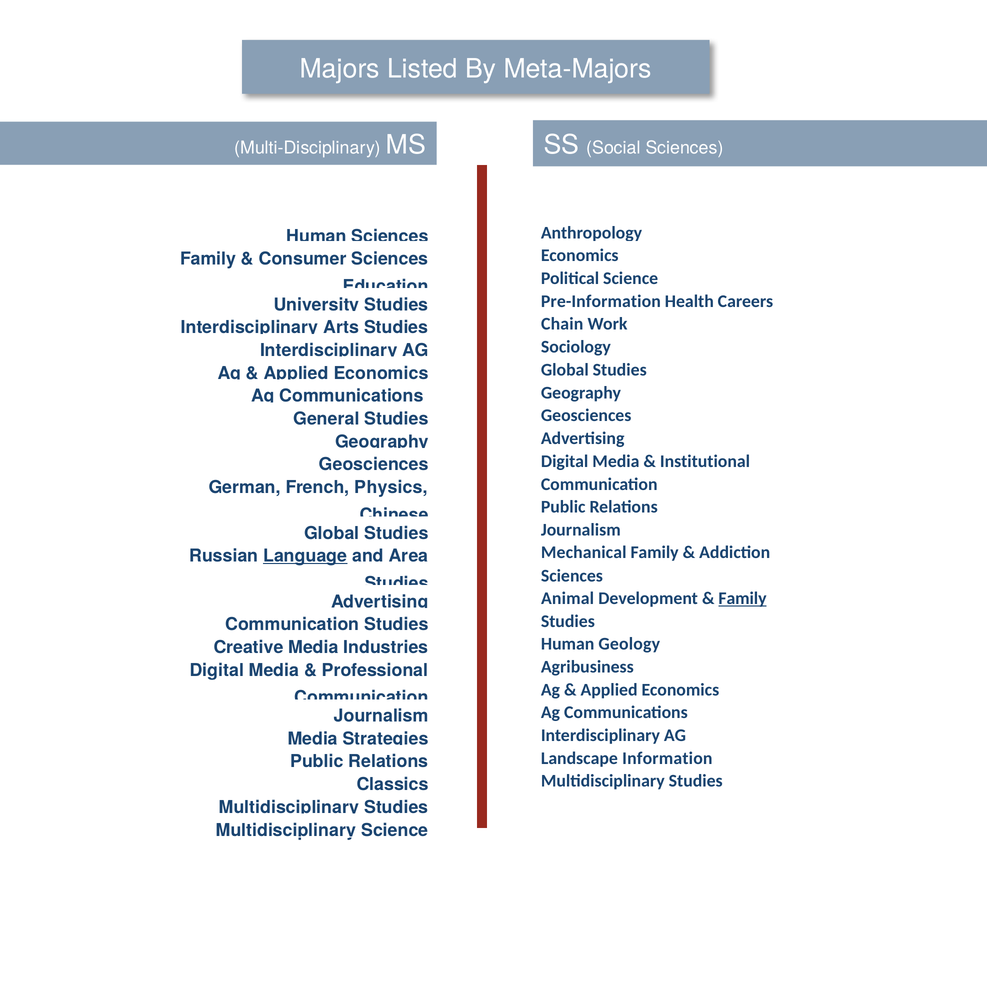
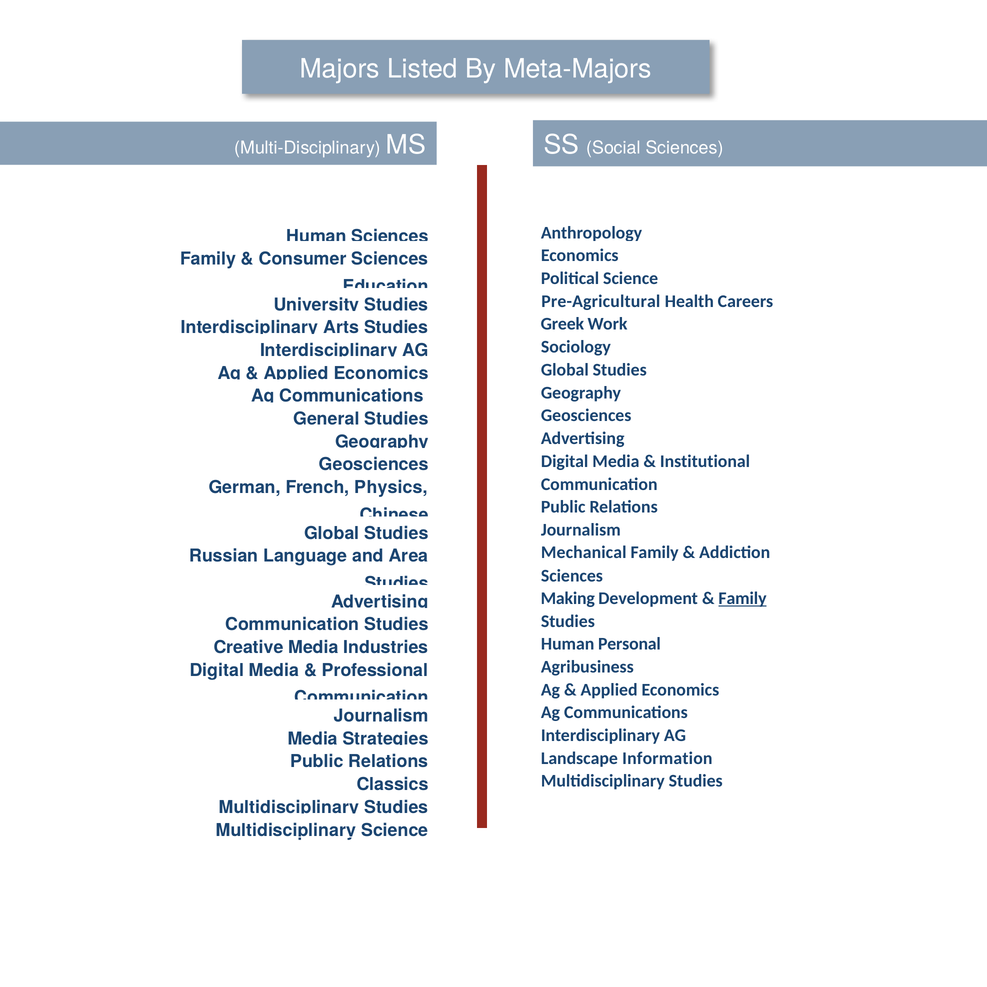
Pre-Information: Pre-Information -> Pre-Agricultural
Chain: Chain -> Greek
Language underline: present -> none
Animal: Animal -> Making
Geology: Geology -> Personal
